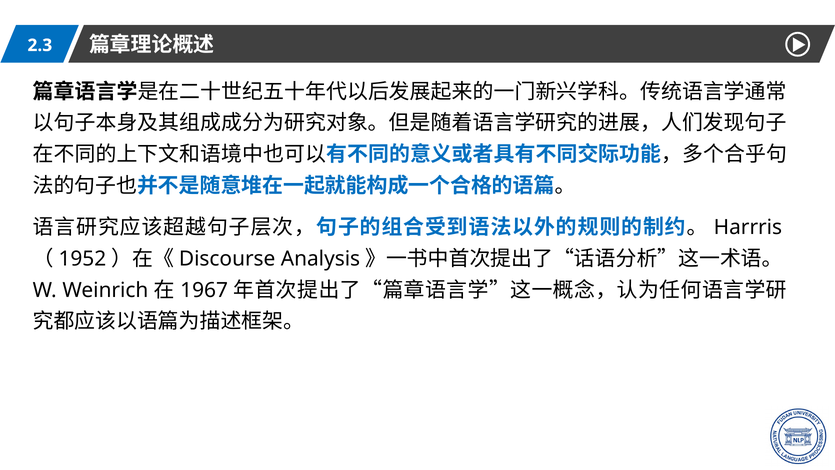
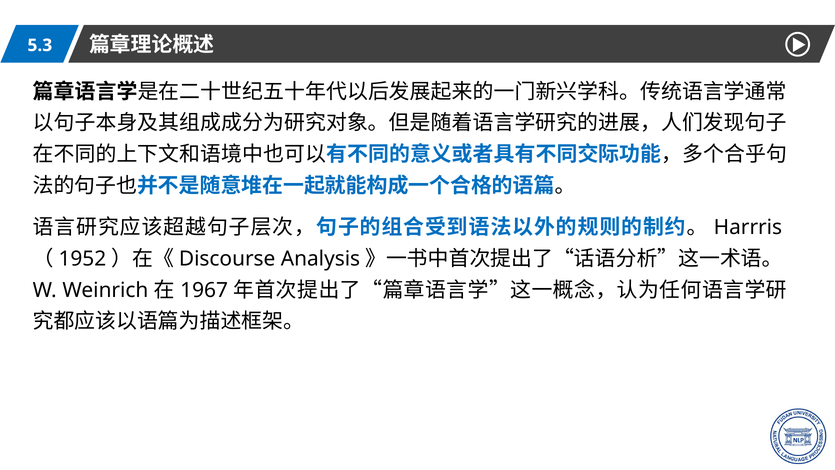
2.3: 2.3 -> 5.3
